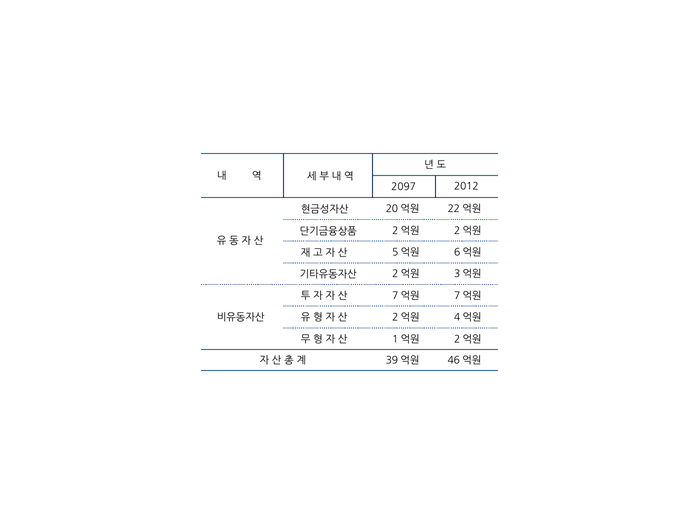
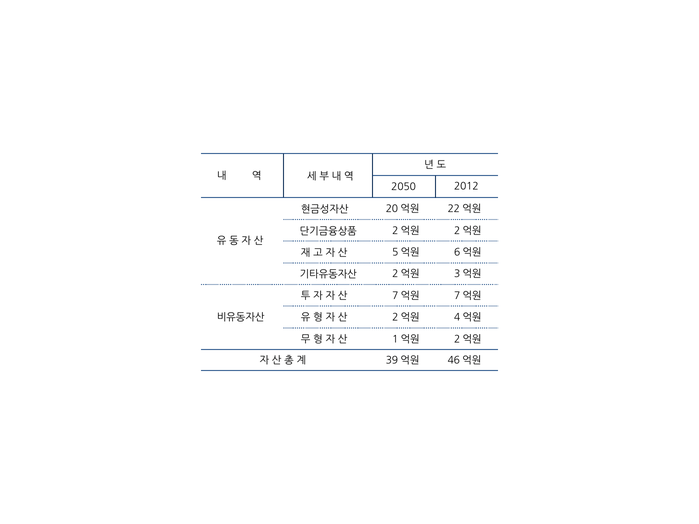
2097: 2097 -> 2050
